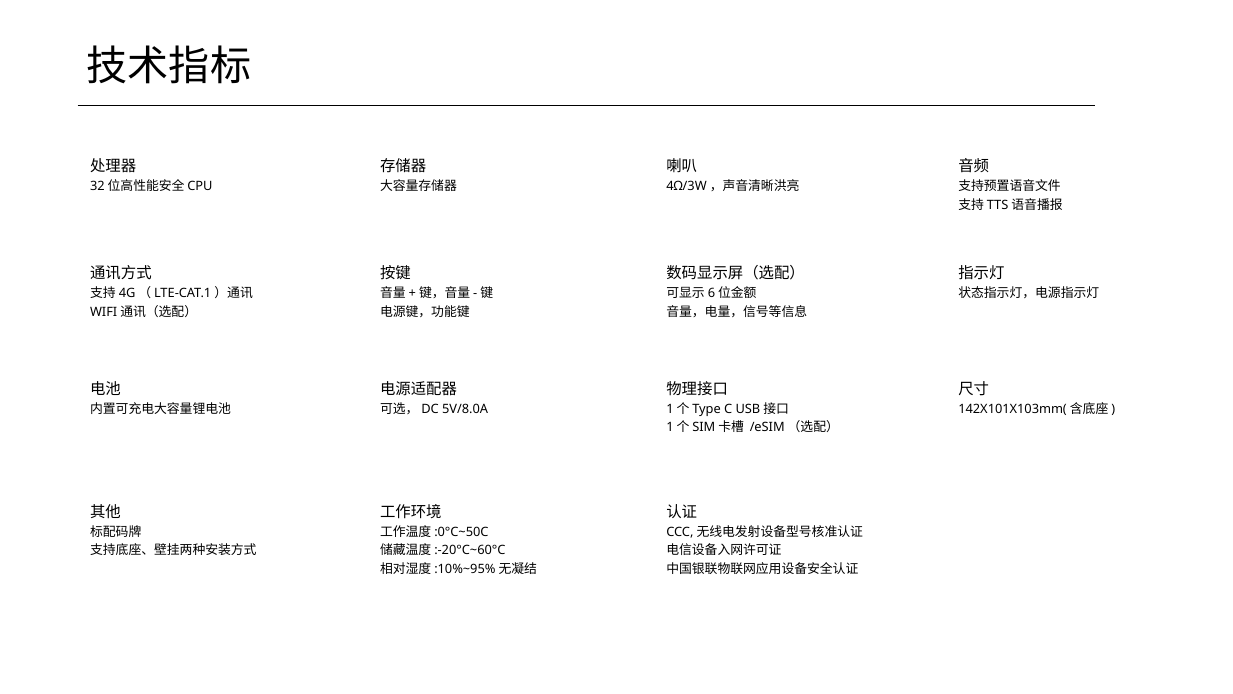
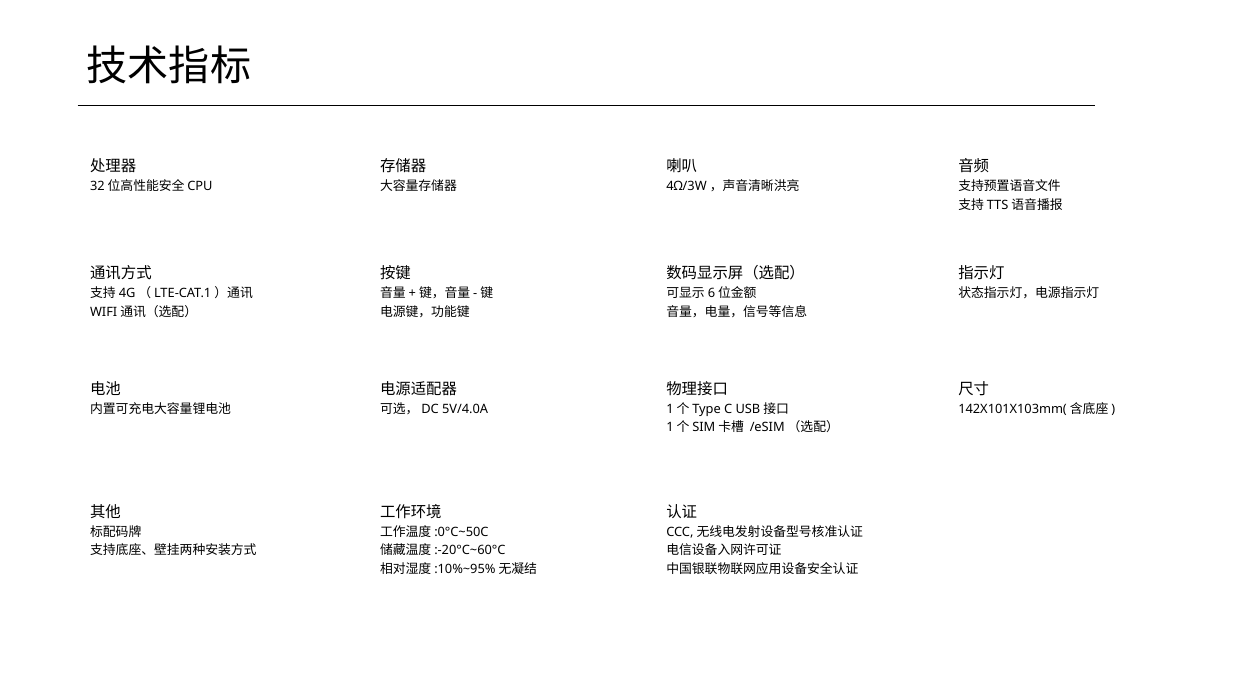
5V/8.0A: 5V/8.0A -> 5V/4.0A
